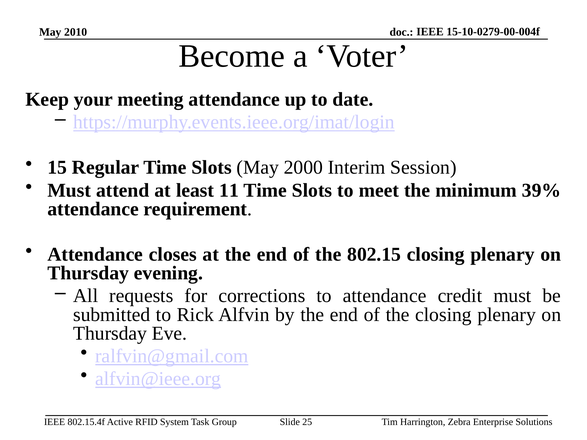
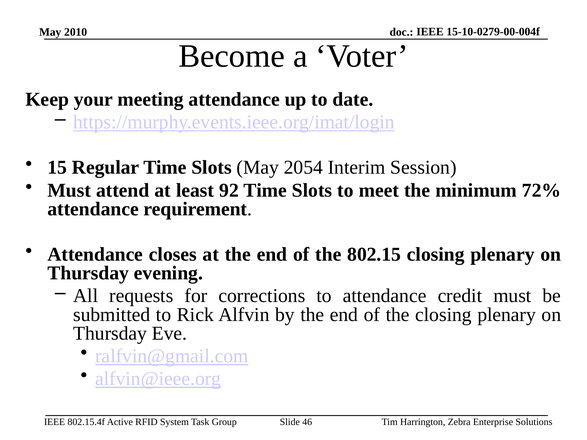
2000: 2000 -> 2054
11: 11 -> 92
39%: 39% -> 72%
25: 25 -> 46
